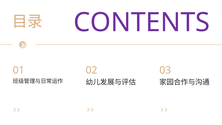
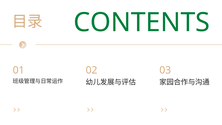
CONTENTS colour: purple -> green
